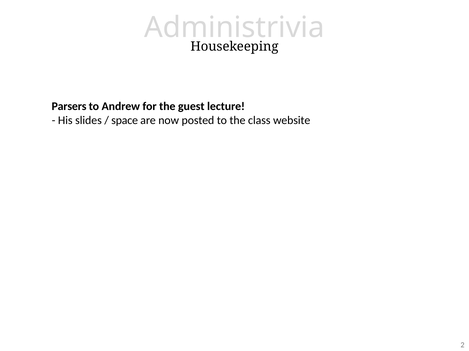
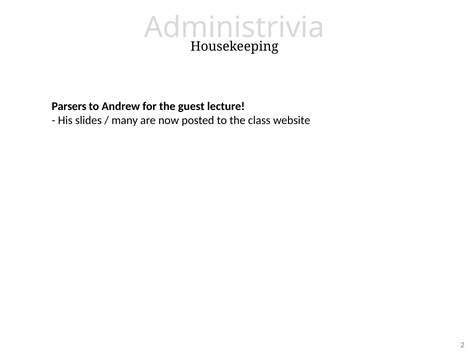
space: space -> many
